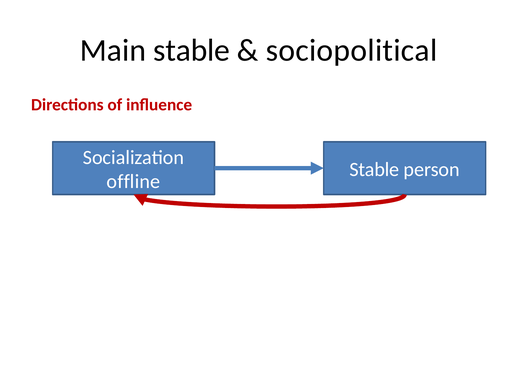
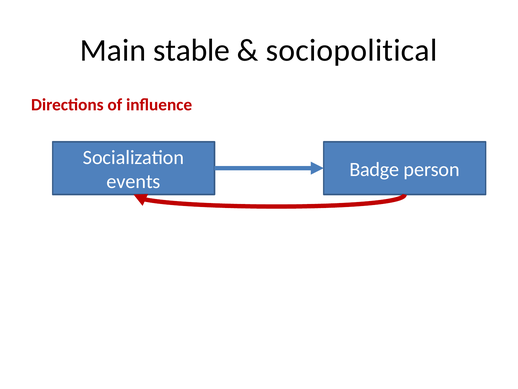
Stable at (374, 169): Stable -> Badge
offline: offline -> events
